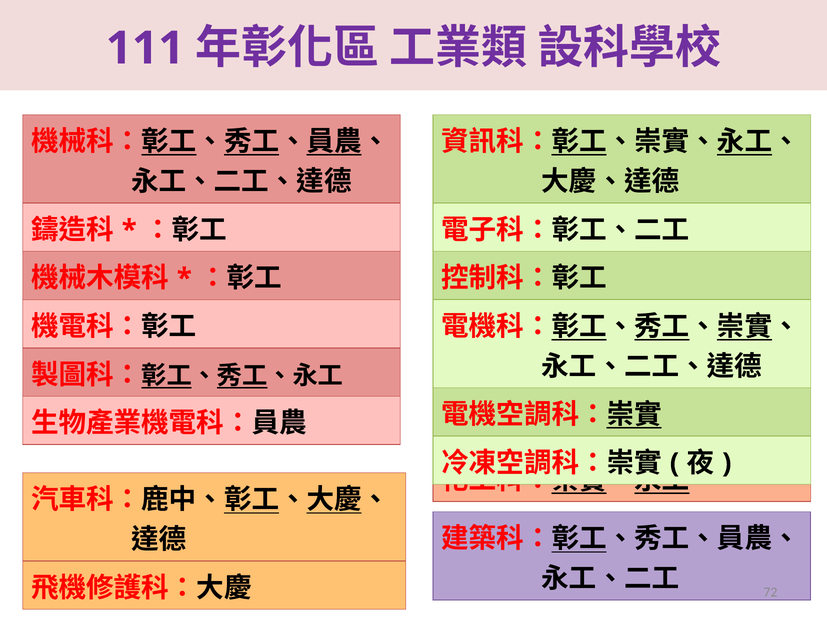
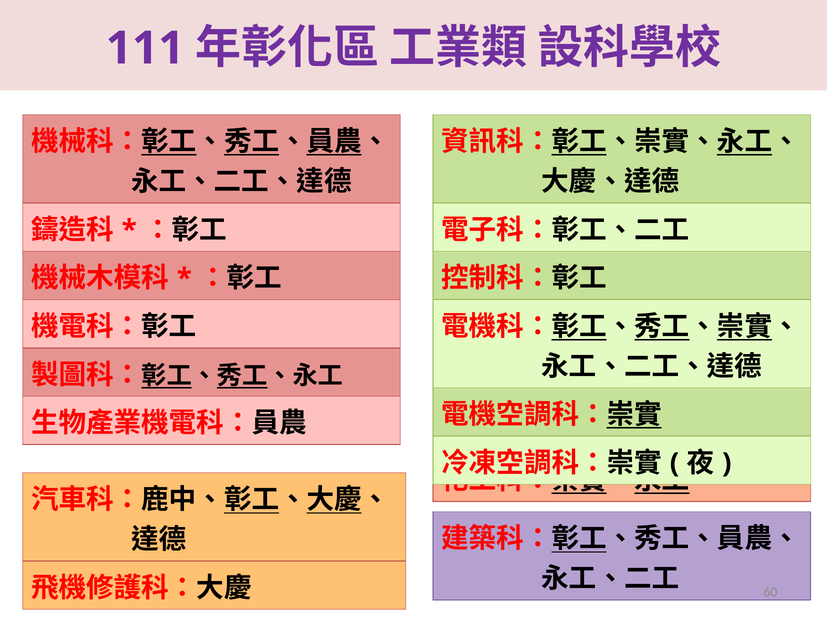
72: 72 -> 60
